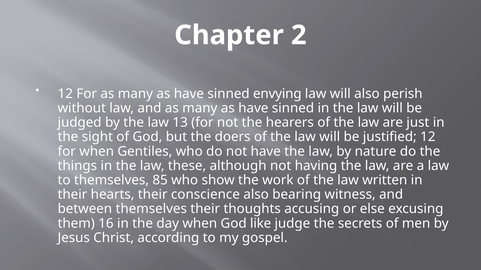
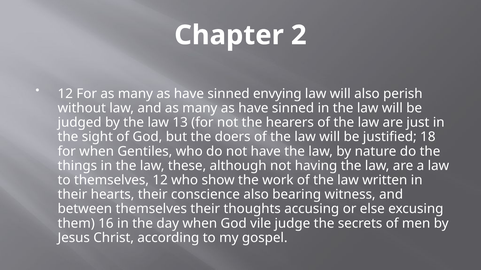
justified 12: 12 -> 18
themselves 85: 85 -> 12
like: like -> vile
